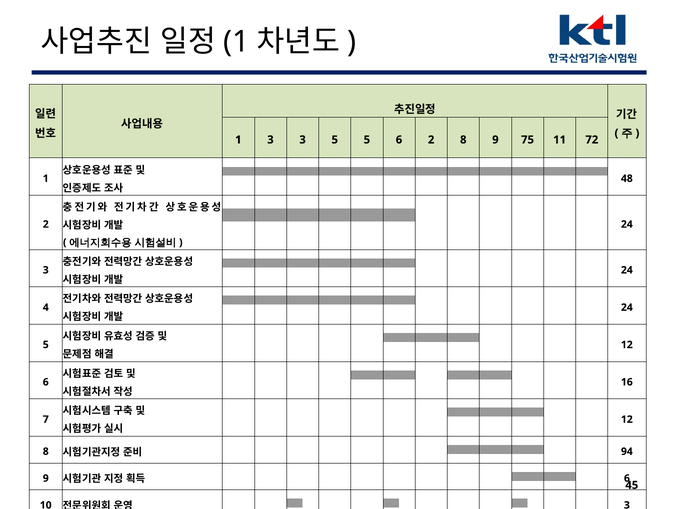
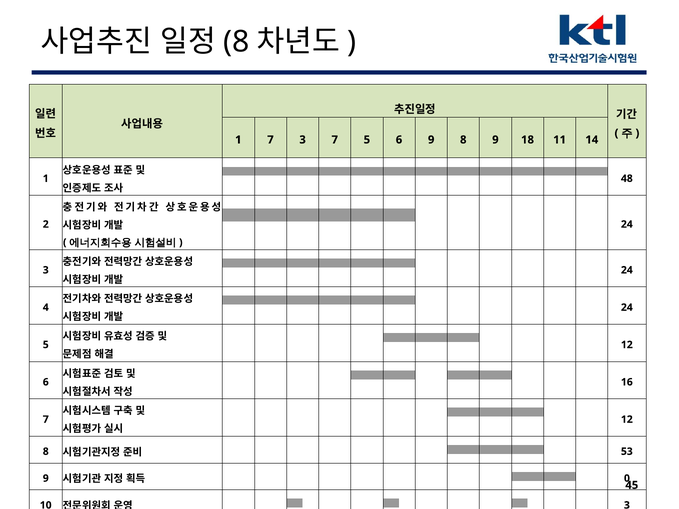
1 at (236, 42): 1 -> 8
1 3: 3 -> 7
3 5: 5 -> 7
6 2: 2 -> 9
75: 75 -> 18
72: 72 -> 14
94: 94 -> 53
6 at (627, 479): 6 -> 0
